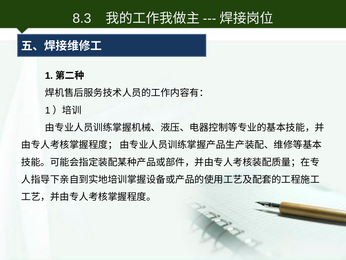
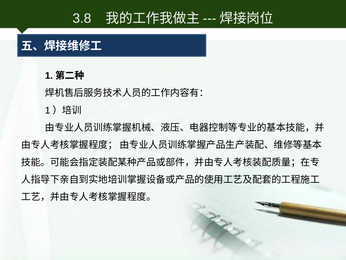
8.3: 8.3 -> 3.8
